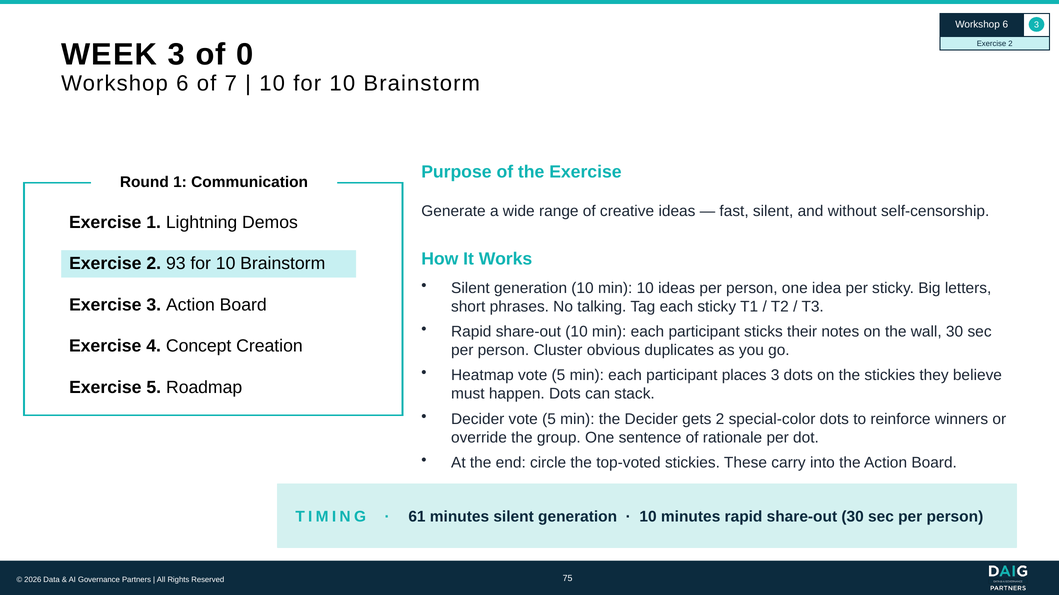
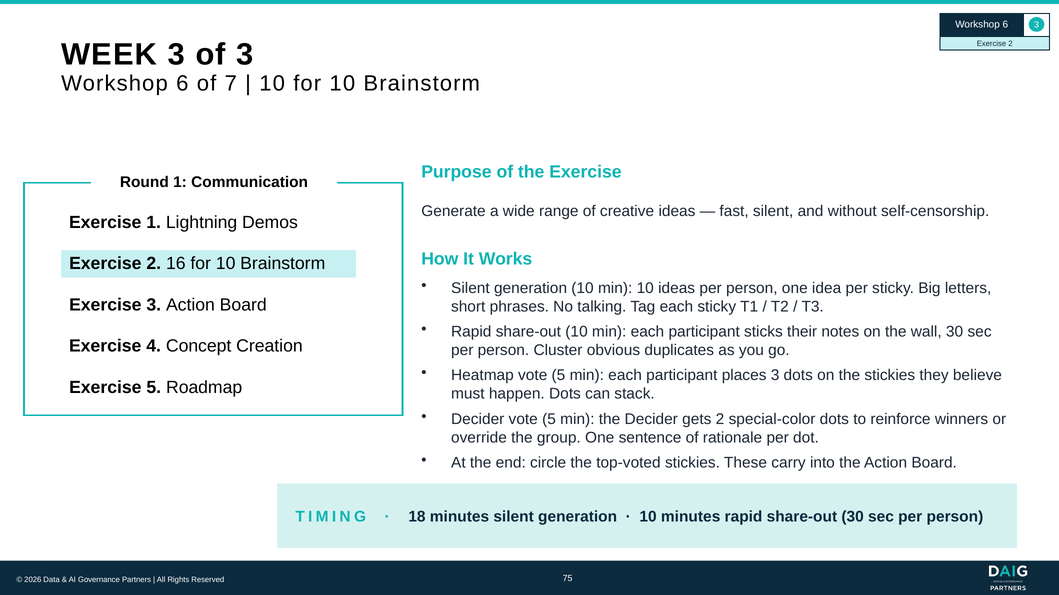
of 0: 0 -> 3
93: 93 -> 16
61: 61 -> 18
